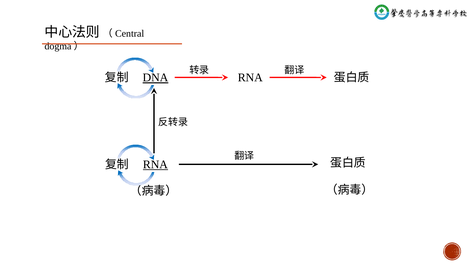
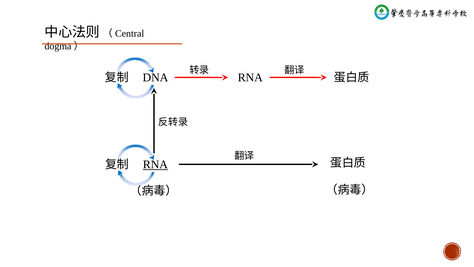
DNA underline: present -> none
